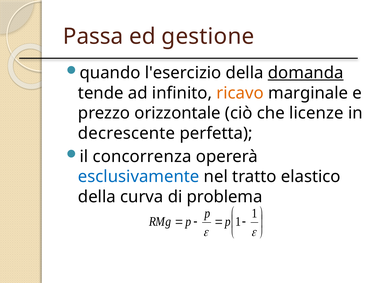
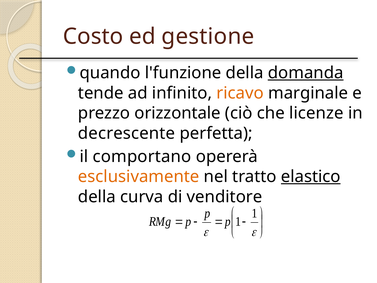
Passa: Passa -> Costo
l'esercizio: l'esercizio -> l'funzione
concorrenza: concorrenza -> comportano
esclusivamente colour: blue -> orange
elastico underline: none -> present
problema: problema -> venditore
